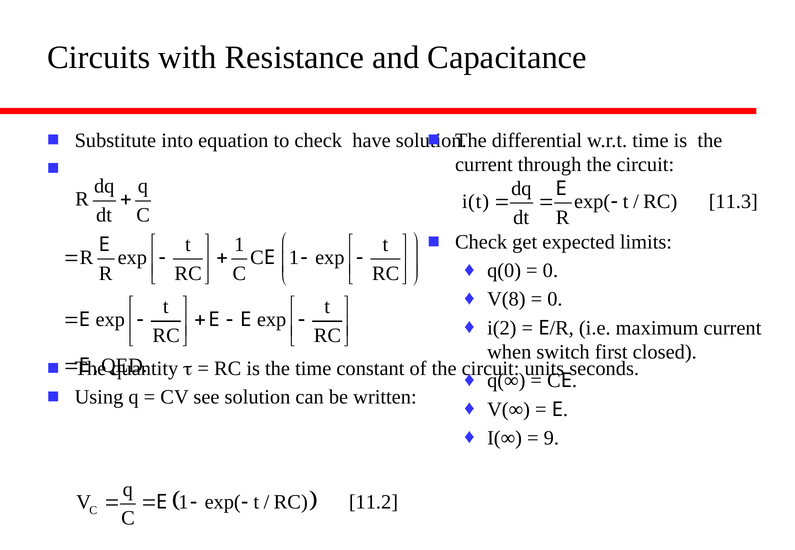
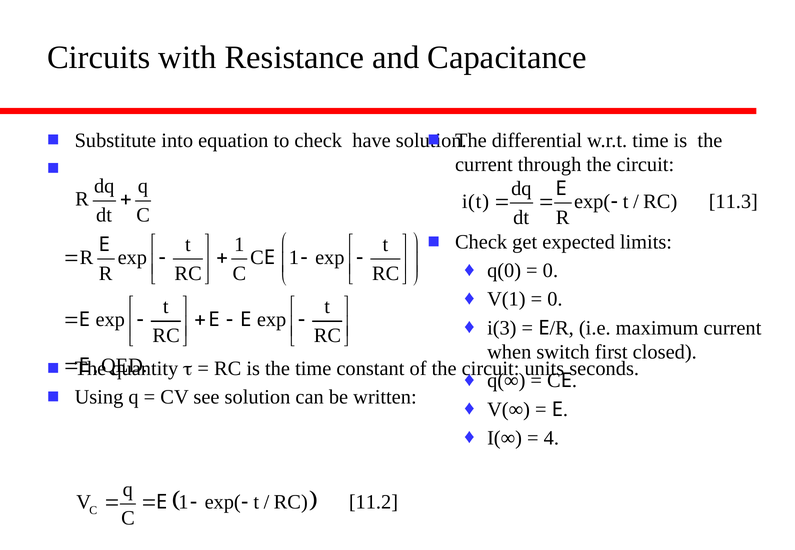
V(8: V(8 -> V(1
i(2: i(2 -> i(3
9: 9 -> 4
